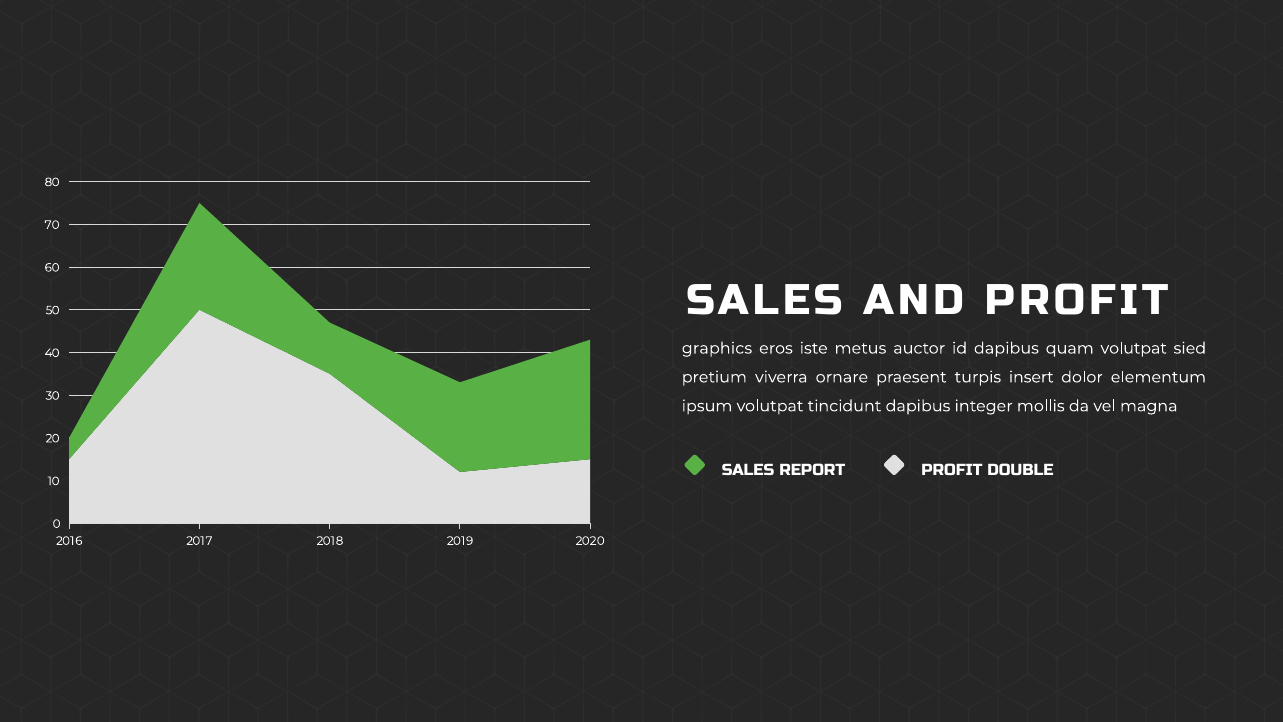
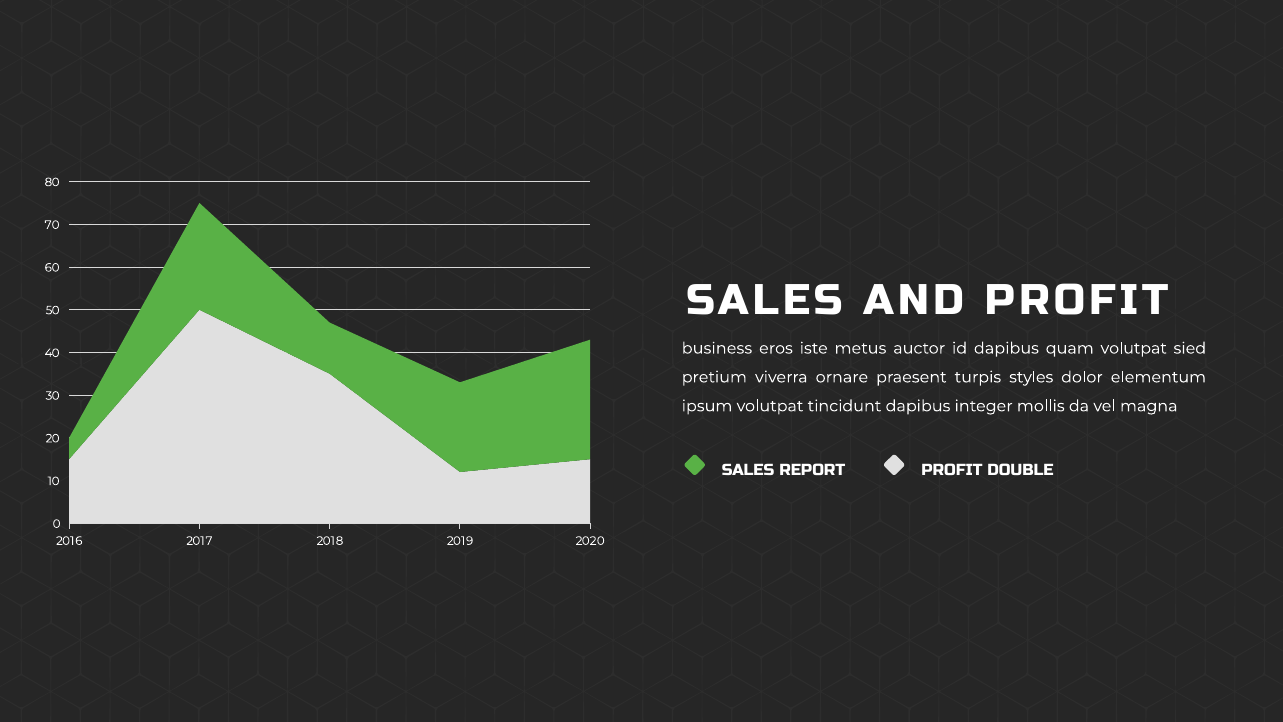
graphics: graphics -> business
insert: insert -> styles
